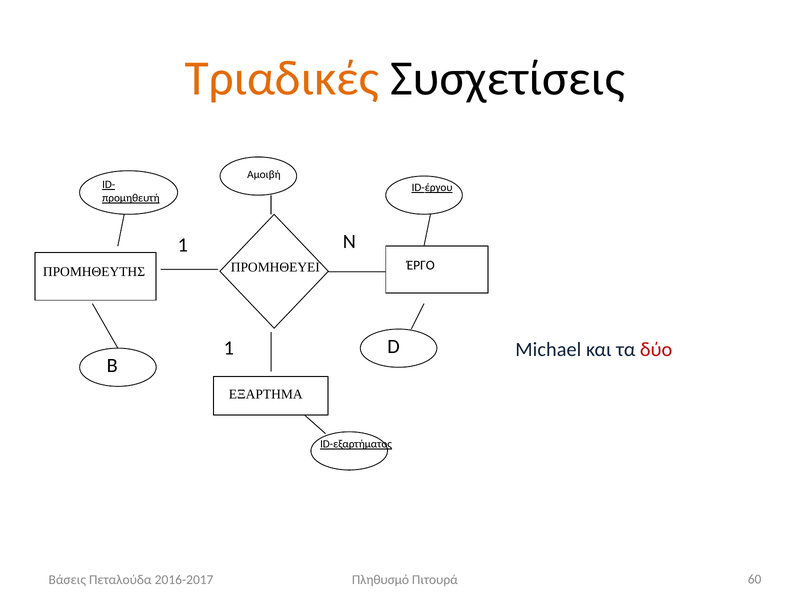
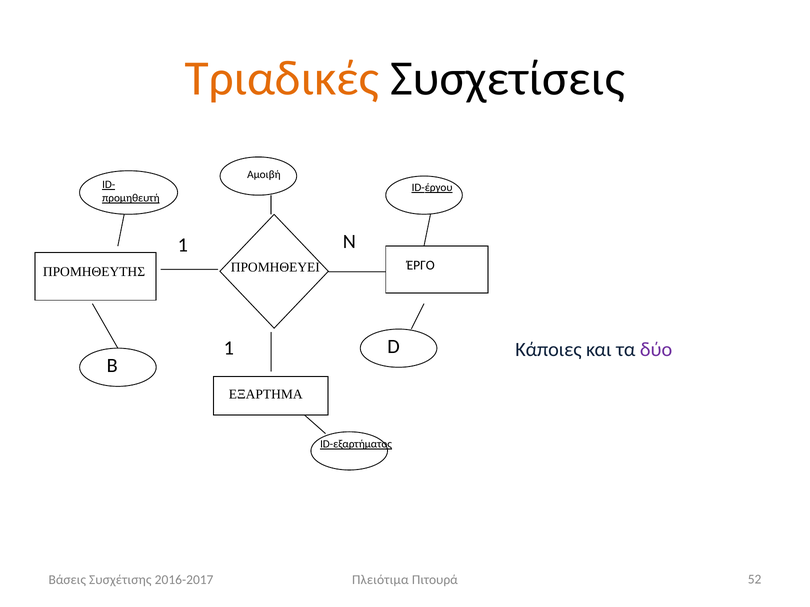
Michael: Michael -> Κάποιες
δύο colour: red -> purple
Πεταλούδα: Πεταλούδα -> Συσχέτισης
Πληθυσμό: Πληθυσμό -> Πλειότιμα
60: 60 -> 52
